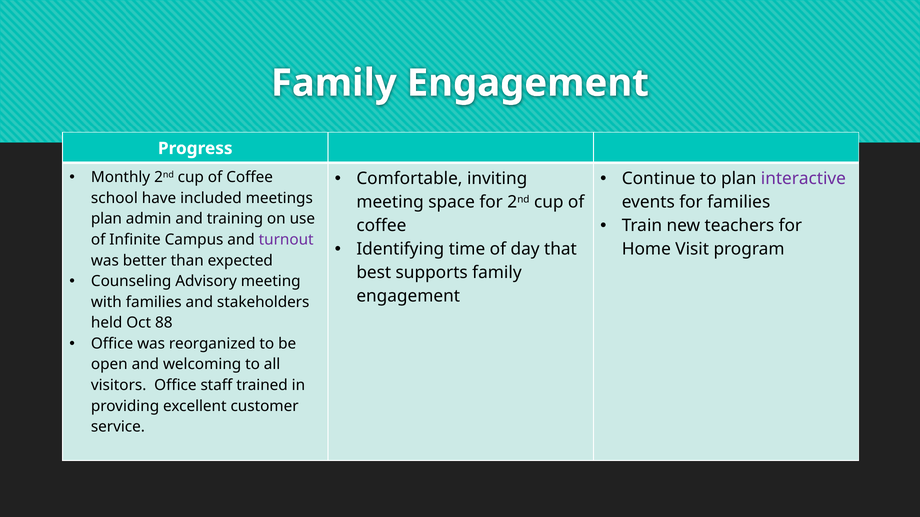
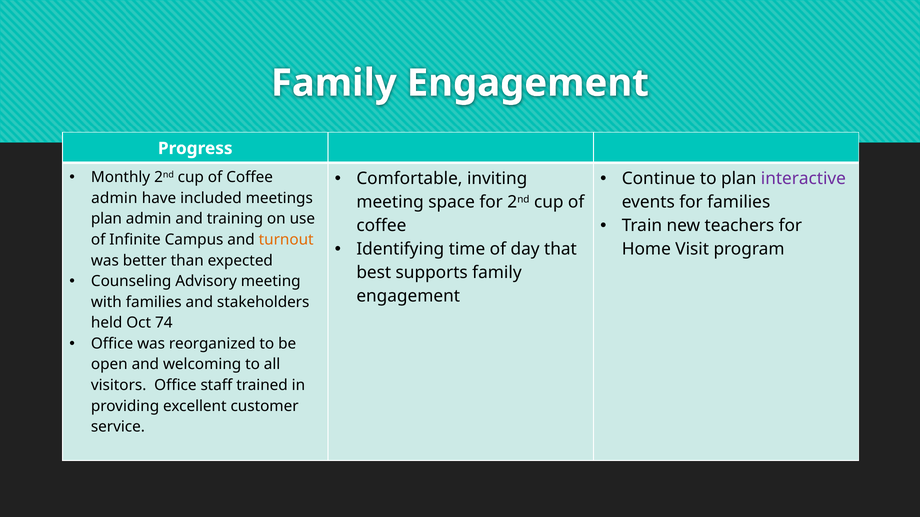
school at (114, 198): school -> admin
turnout colour: purple -> orange
88: 88 -> 74
